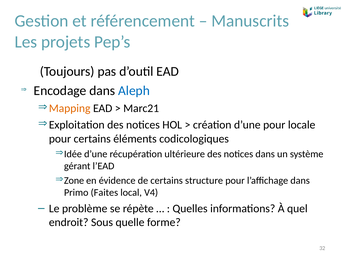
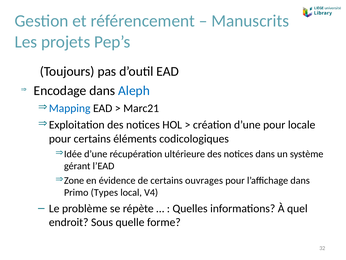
Mapping colour: orange -> blue
structure: structure -> ouvrages
Faites: Faites -> Types
